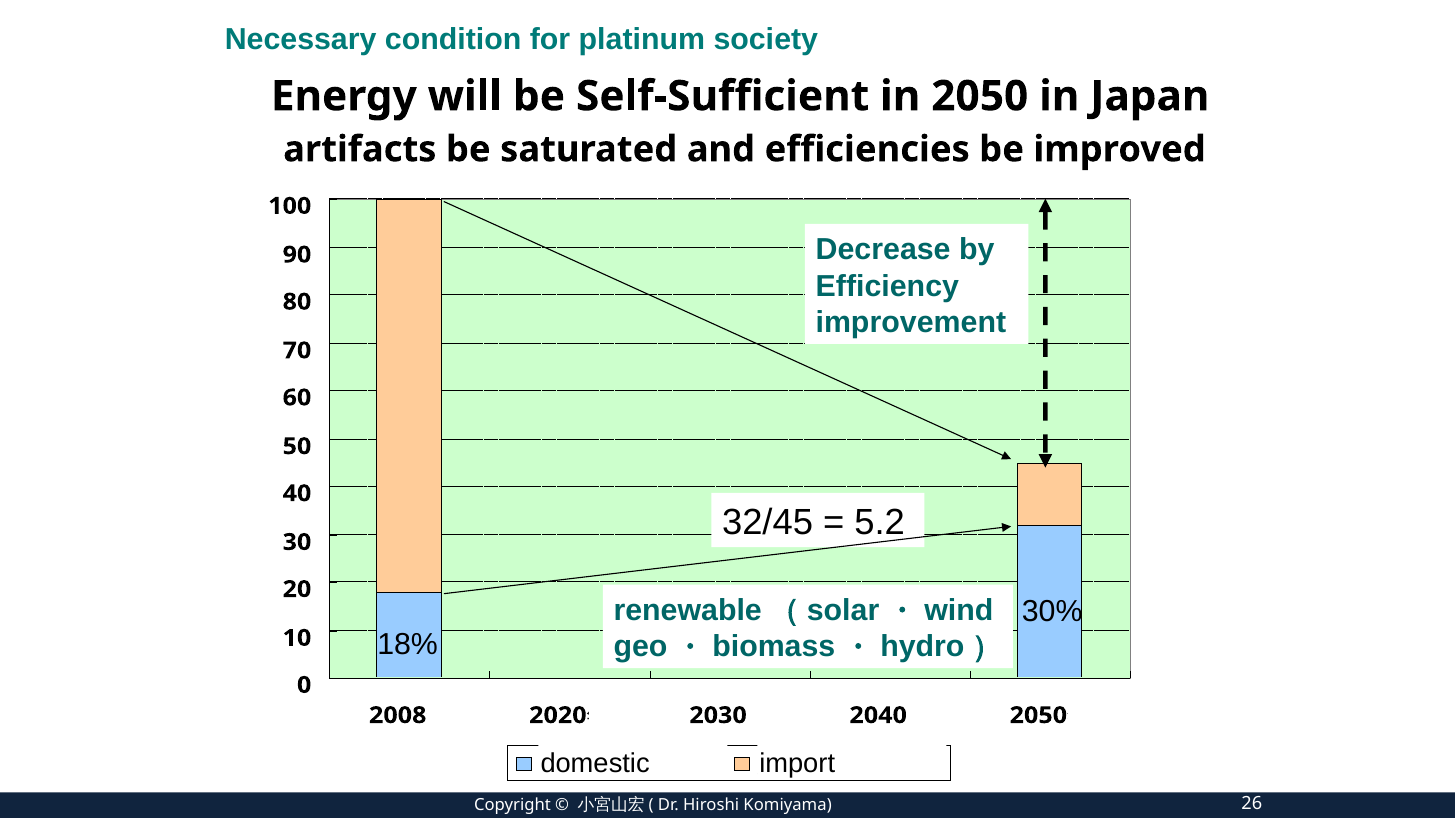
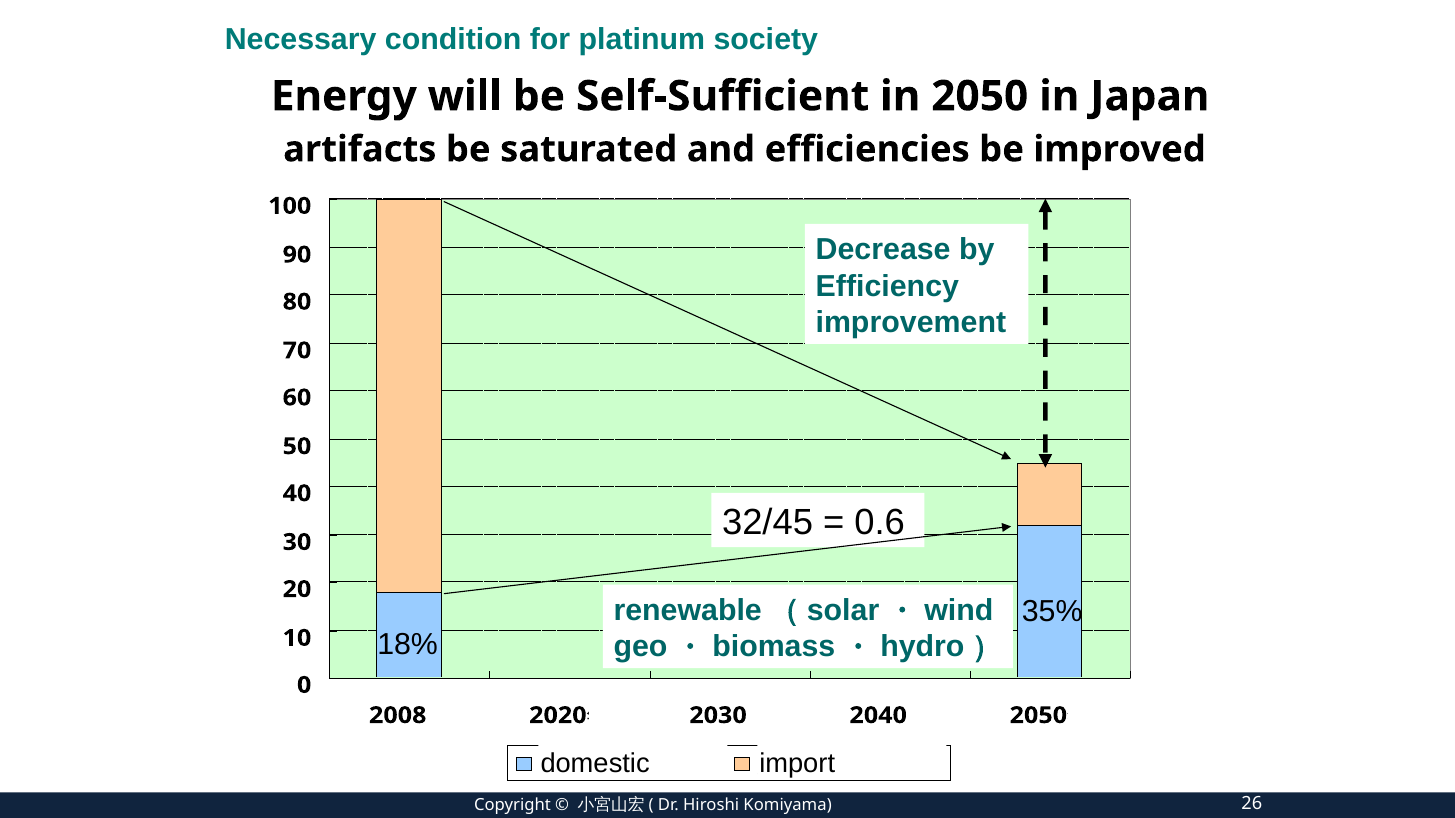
5.2: 5.2 -> 0.6
30%: 30% -> 35%
